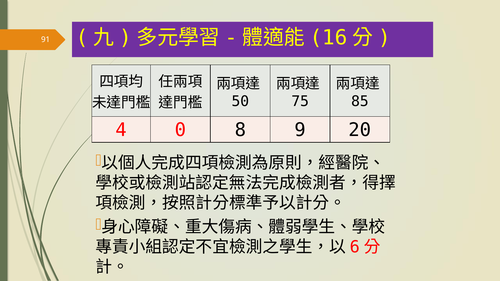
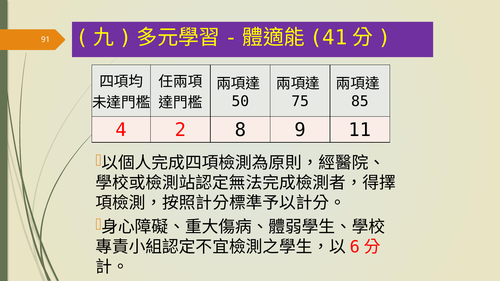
16: 16 -> 41
0: 0 -> 2
20: 20 -> 11
